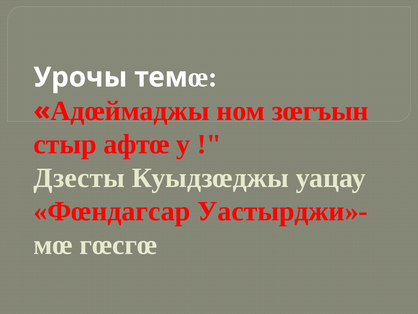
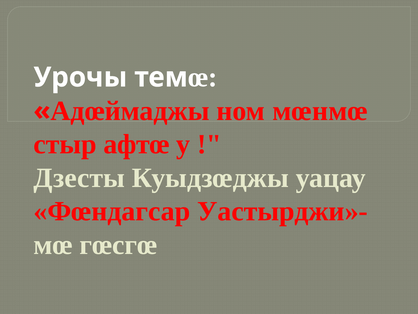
зœгъын: зœгъын -> мœнмœ
